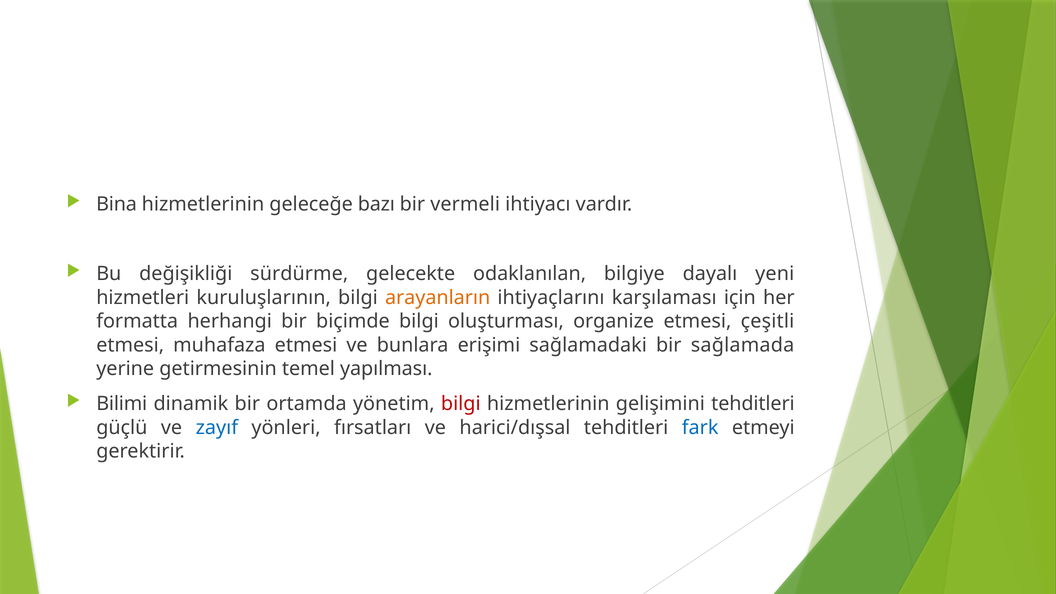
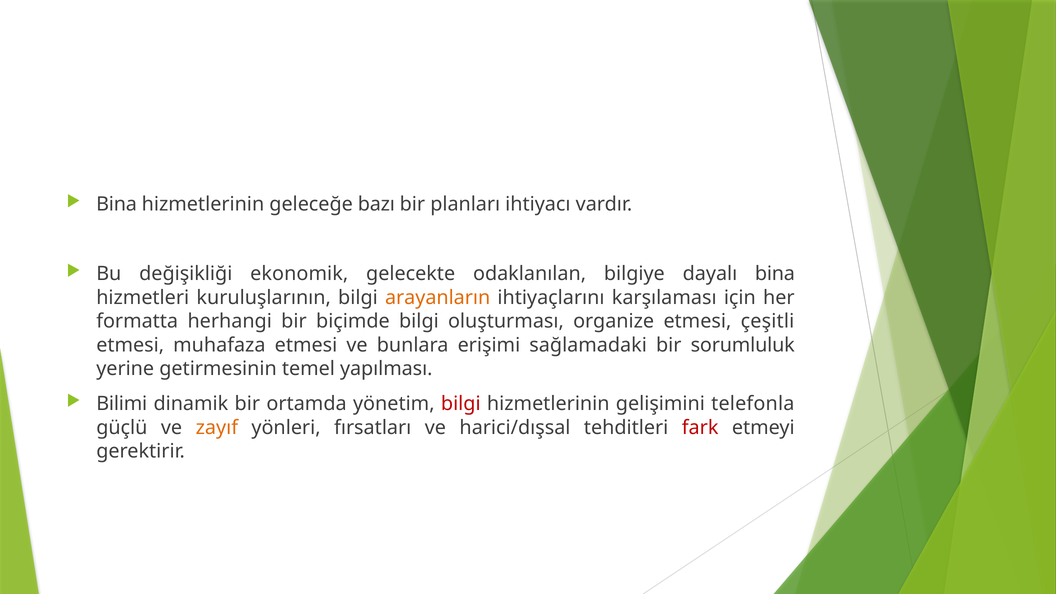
vermeli: vermeli -> planları
sürdürme: sürdürme -> ekonomik
dayalı yeni: yeni -> bina
sağlamada: sağlamada -> sorumluluk
gelişimini tehditleri: tehditleri -> telefonla
zayıf colour: blue -> orange
fark colour: blue -> red
